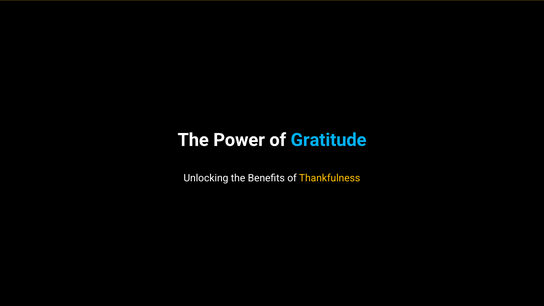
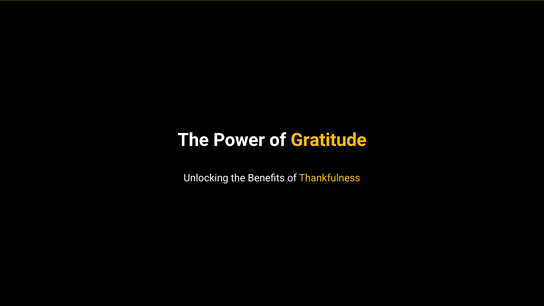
Gratitude colour: light blue -> yellow
